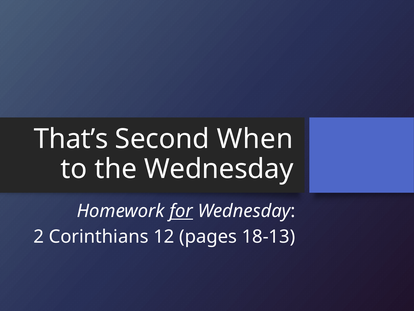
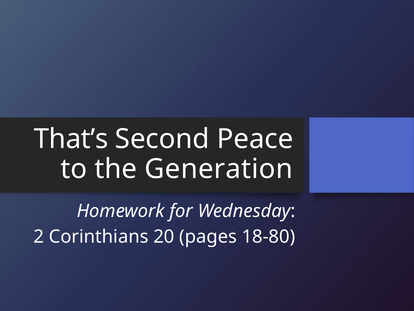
When: When -> Peace
the Wednesday: Wednesday -> Generation
for underline: present -> none
12: 12 -> 20
18-13: 18-13 -> 18-80
